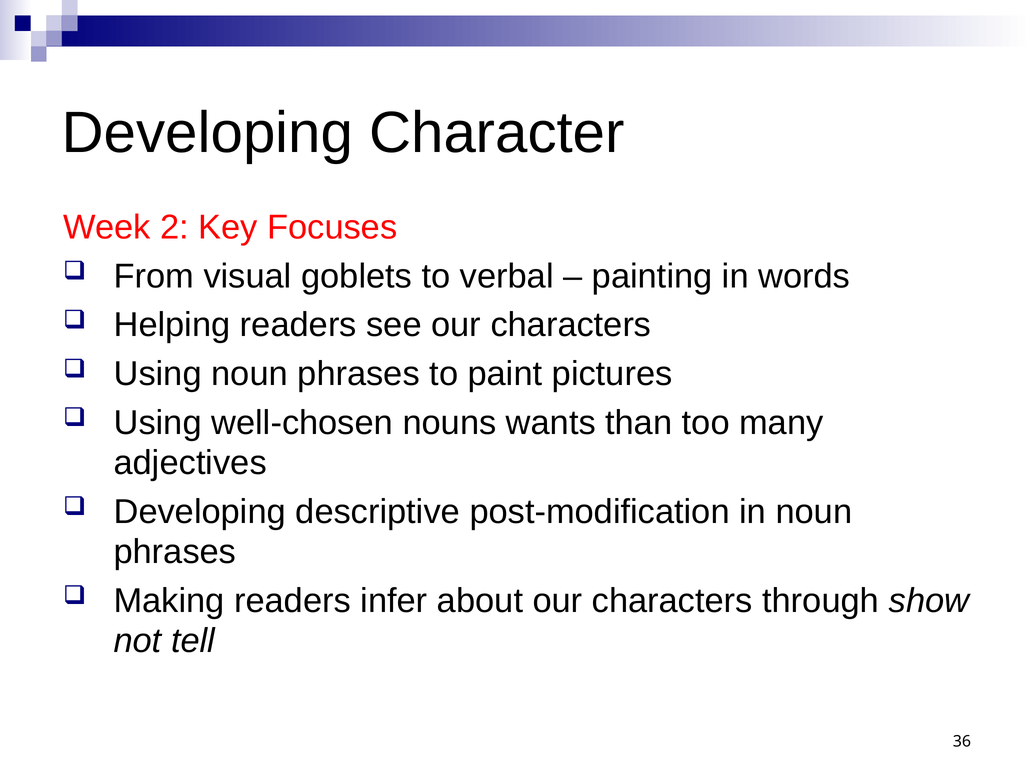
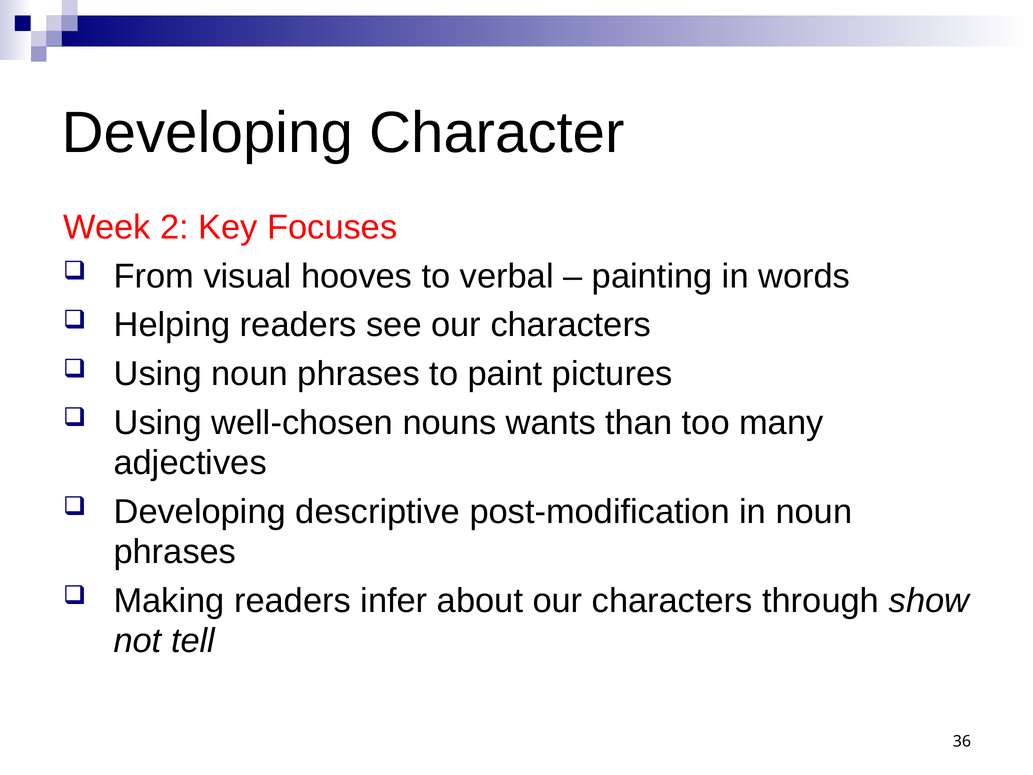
goblets: goblets -> hooves
